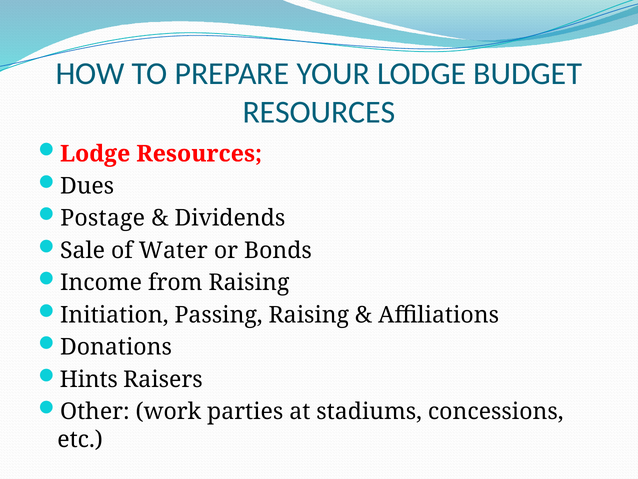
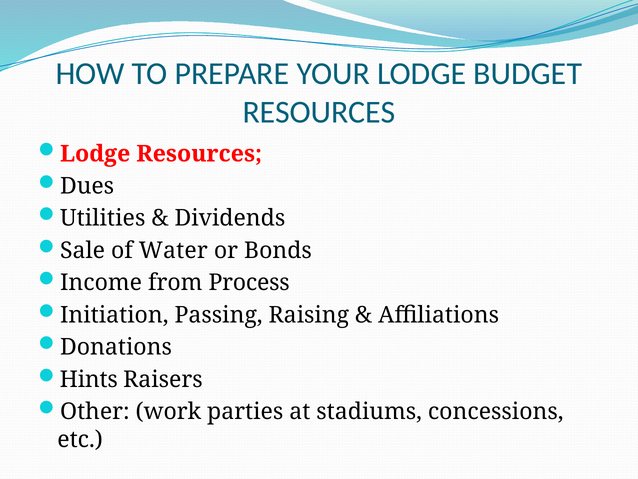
Postage: Postage -> Utilities
from Raising: Raising -> Process
